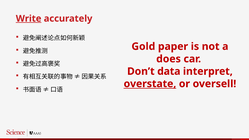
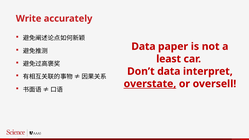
Write underline: present -> none
Gold at (143, 46): Gold -> Data
does: does -> least
